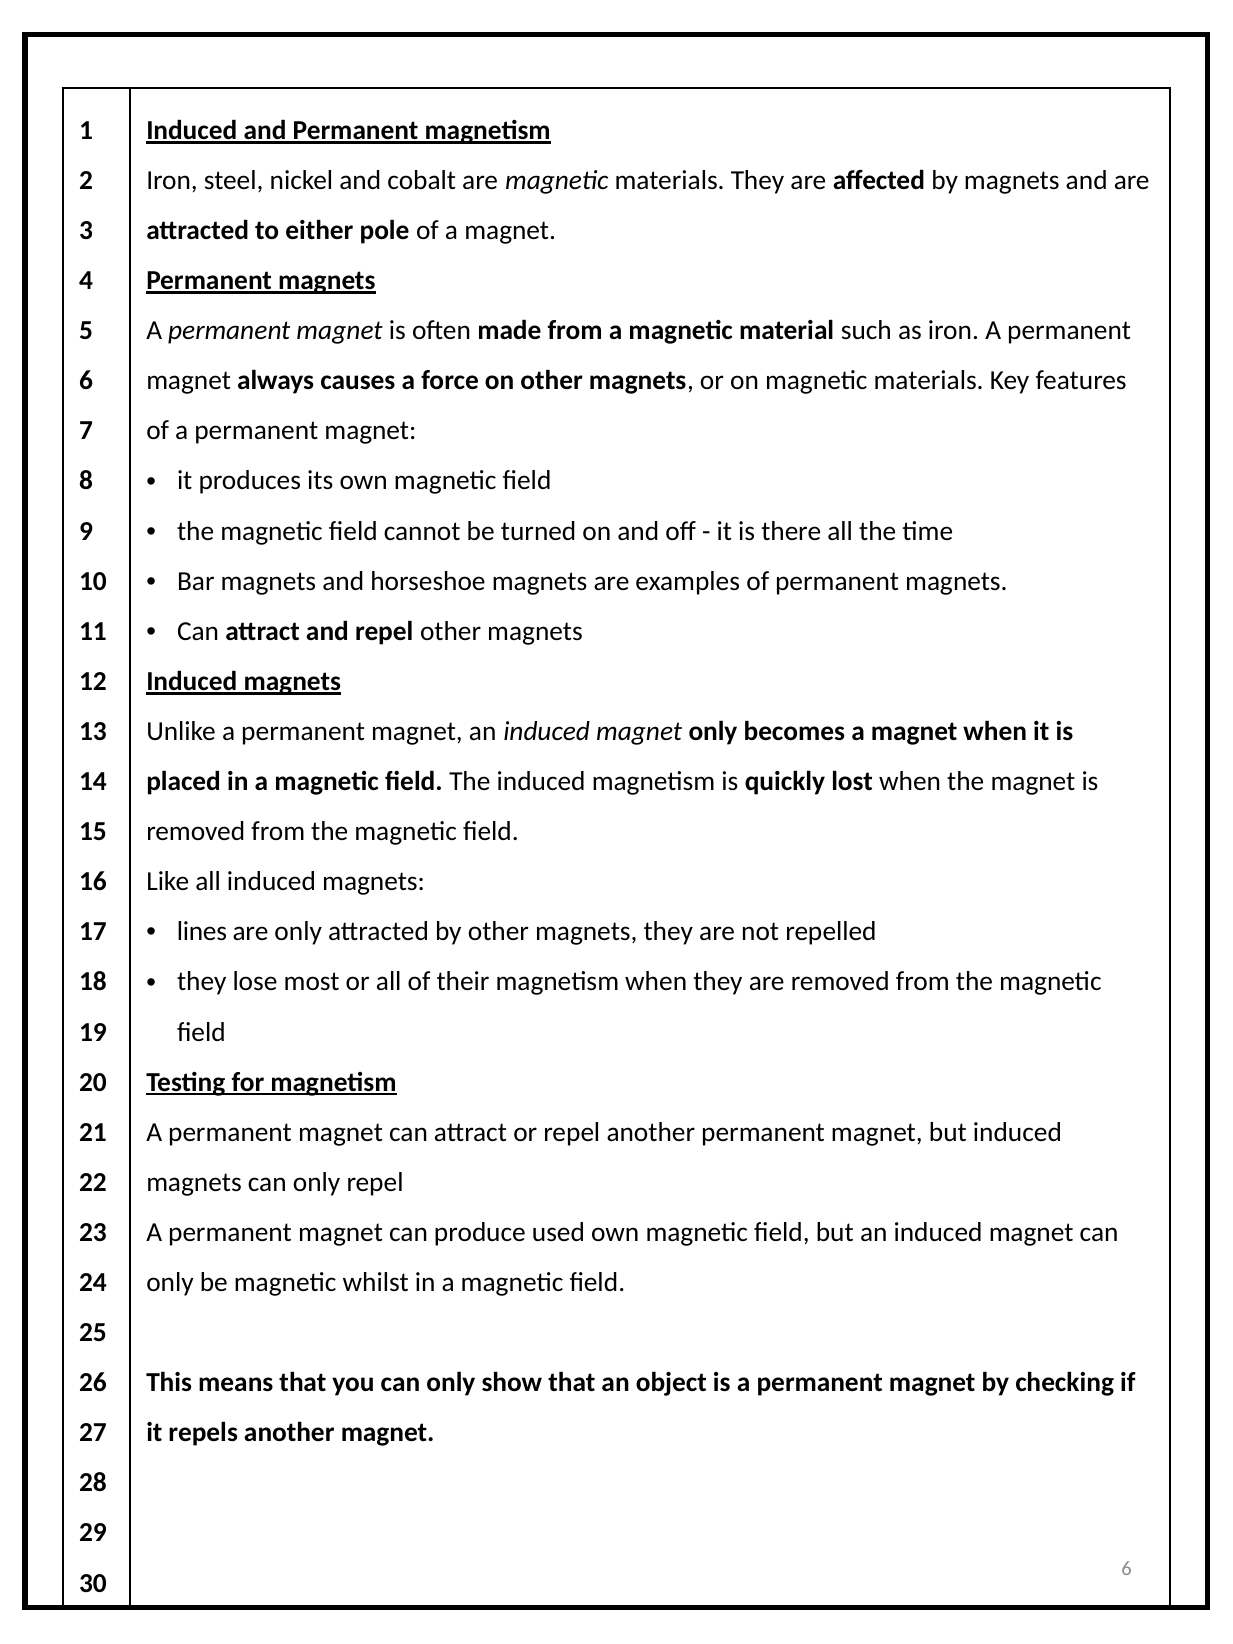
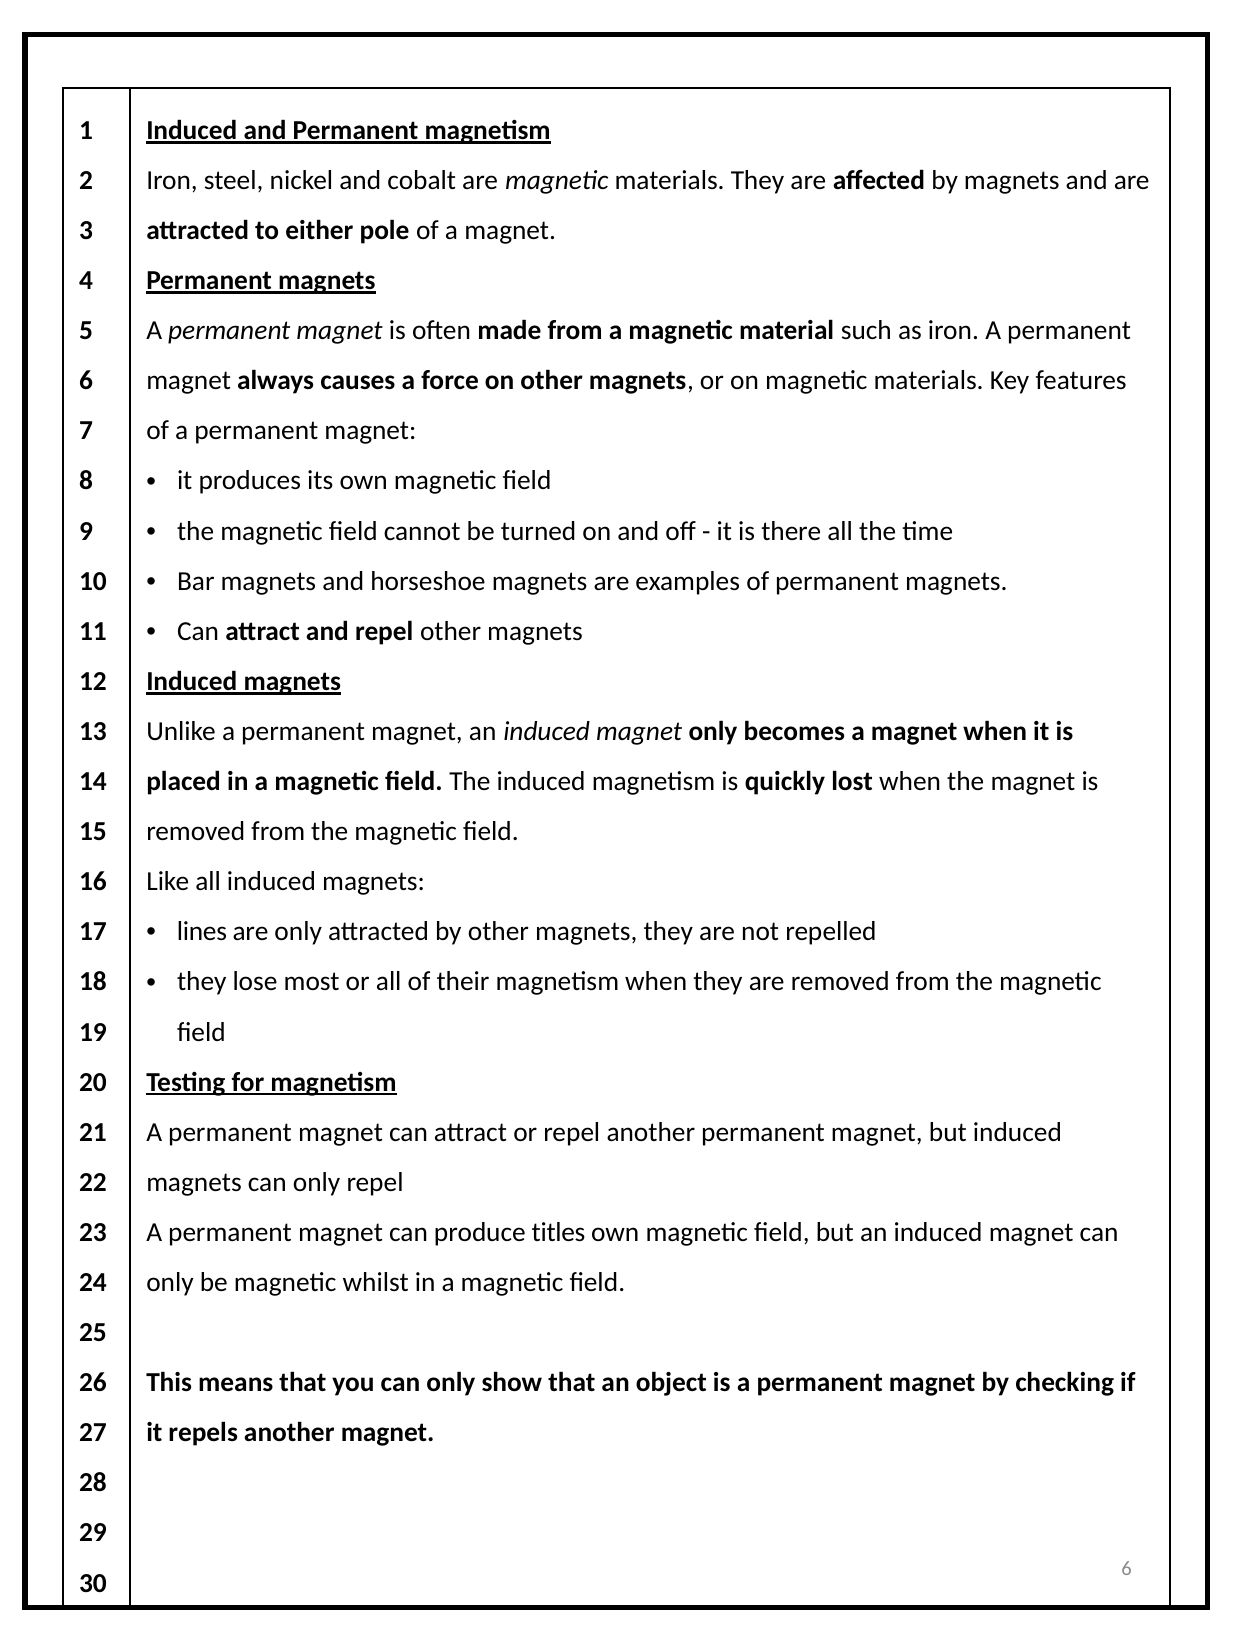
used: used -> titles
